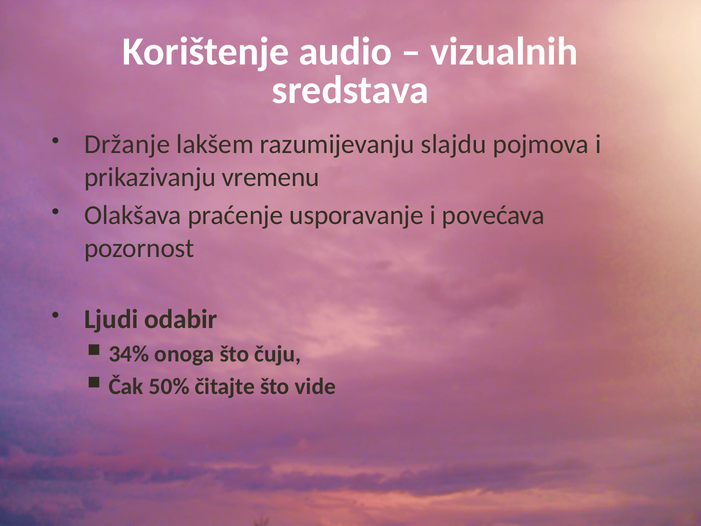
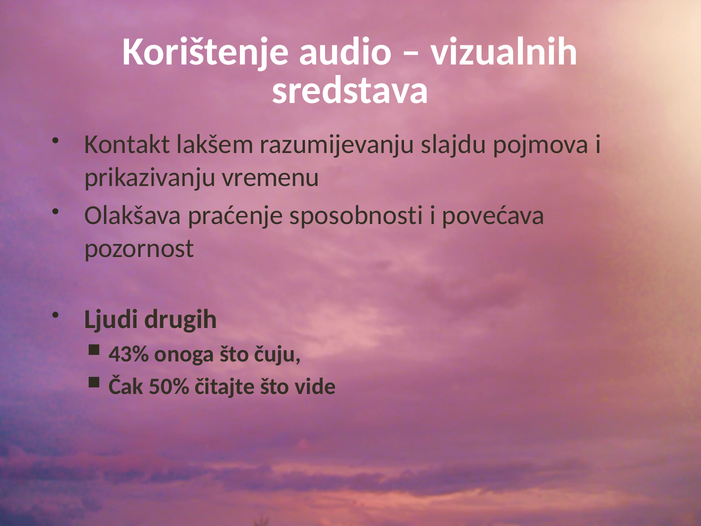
Držanje: Držanje -> Kontakt
usporavanje: usporavanje -> sposobnosti
odabir: odabir -> drugih
34%: 34% -> 43%
